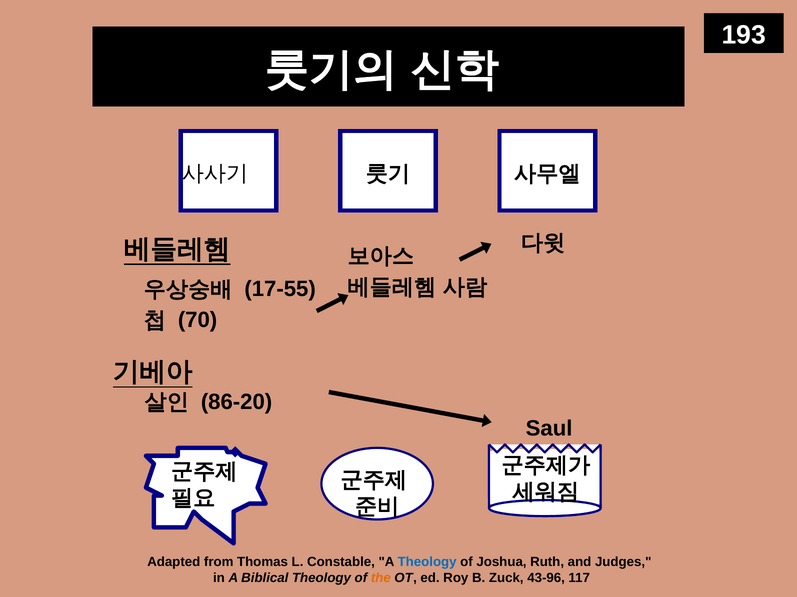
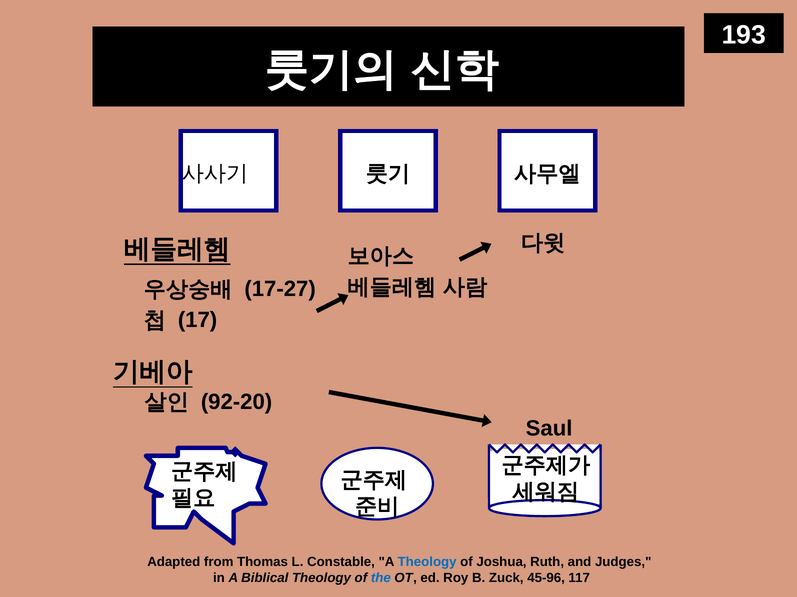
17-55: 17-55 -> 17-27
70: 70 -> 17
86-20: 86-20 -> 92-20
the colour: orange -> blue
43-96: 43-96 -> 45-96
